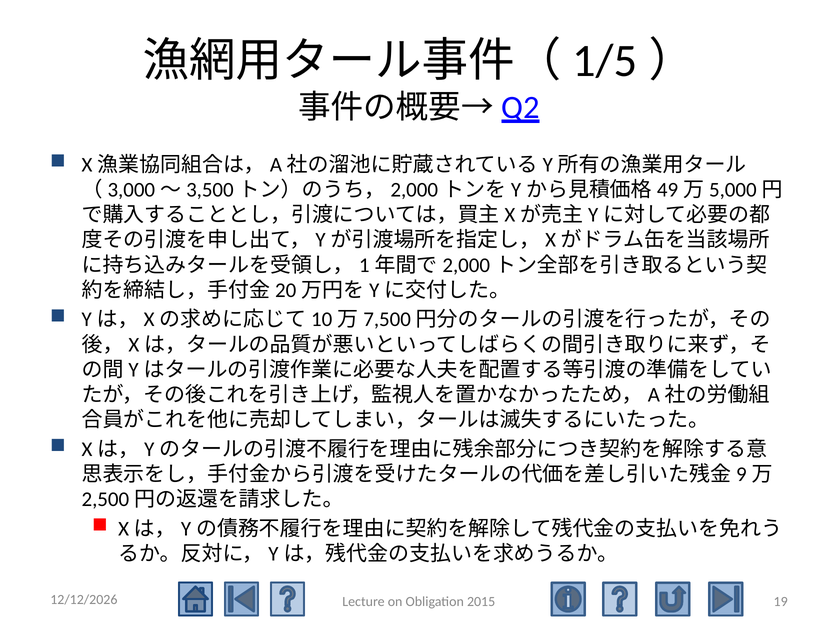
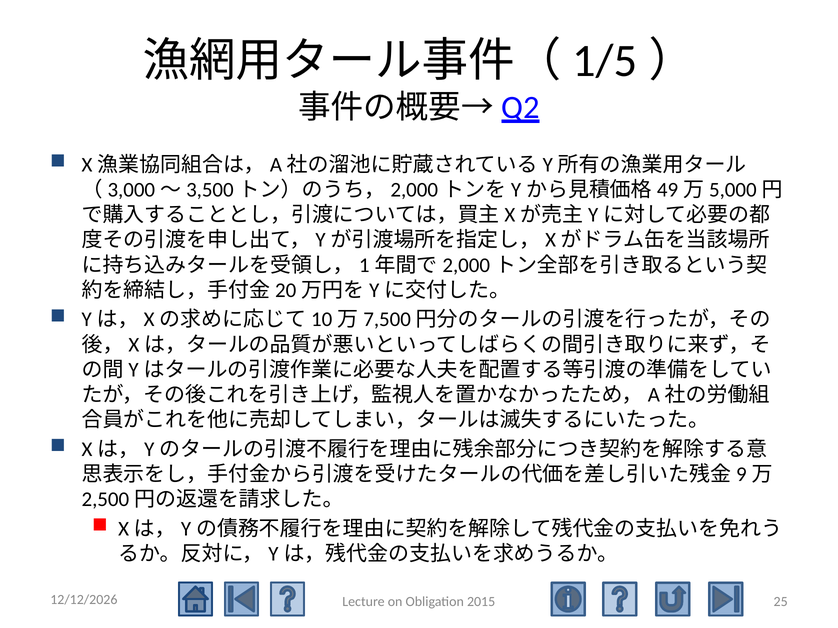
19: 19 -> 25
